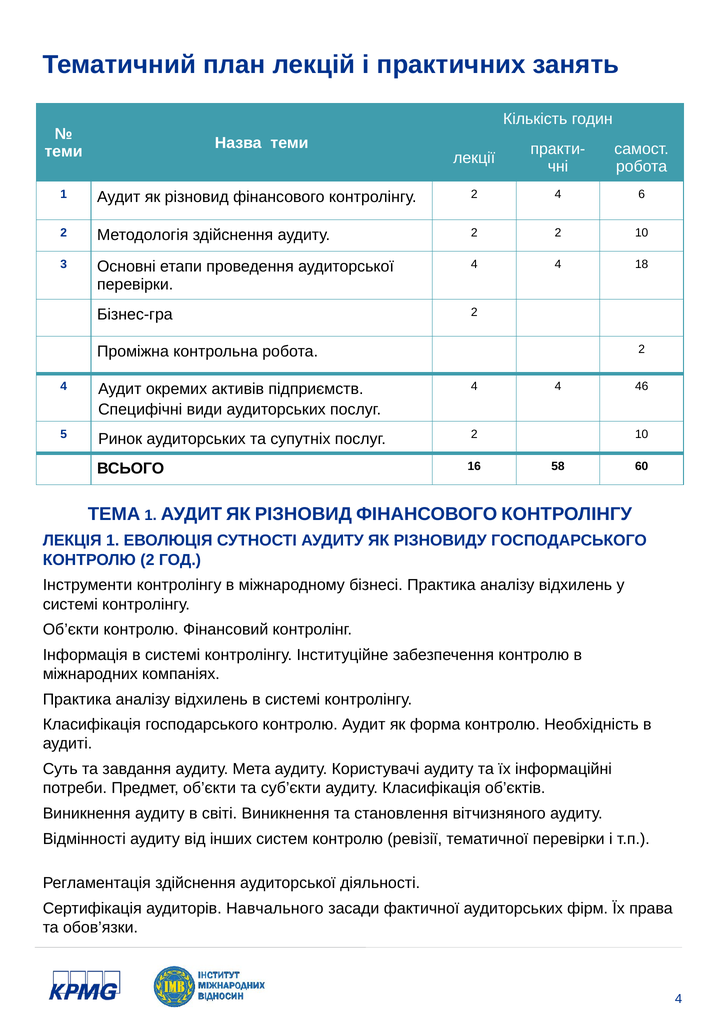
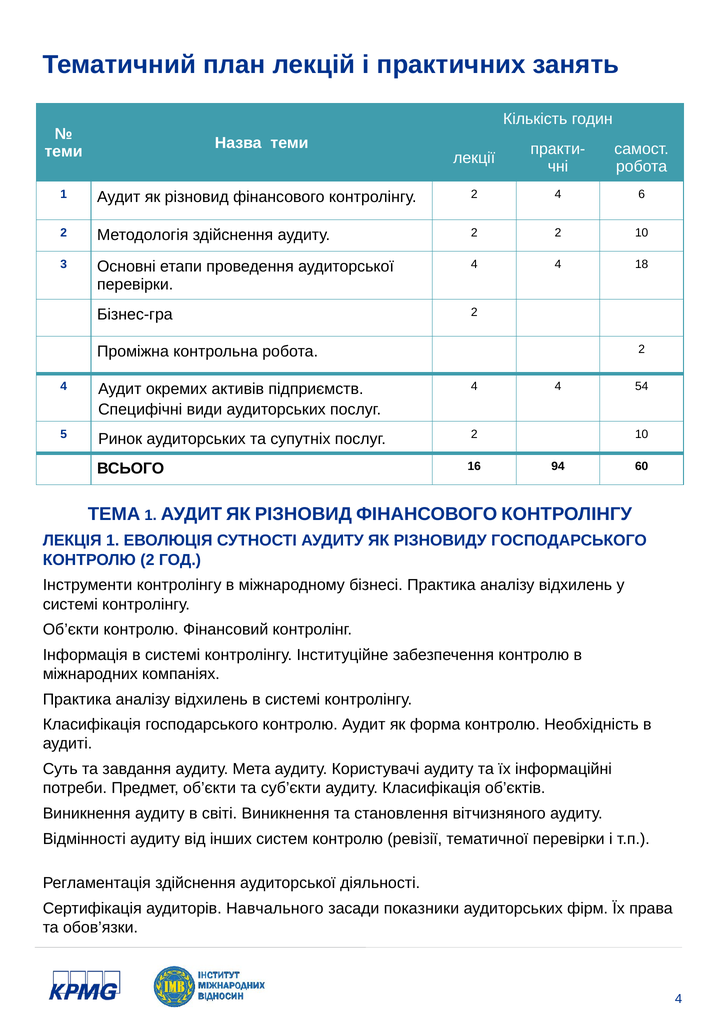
46: 46 -> 54
58: 58 -> 94
фактичної: фактичної -> показники
